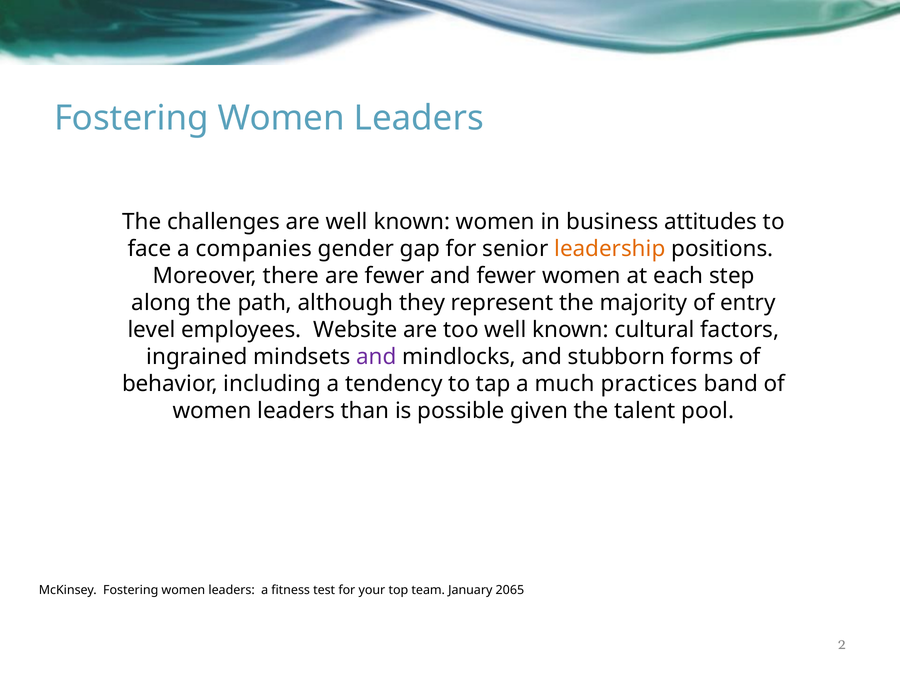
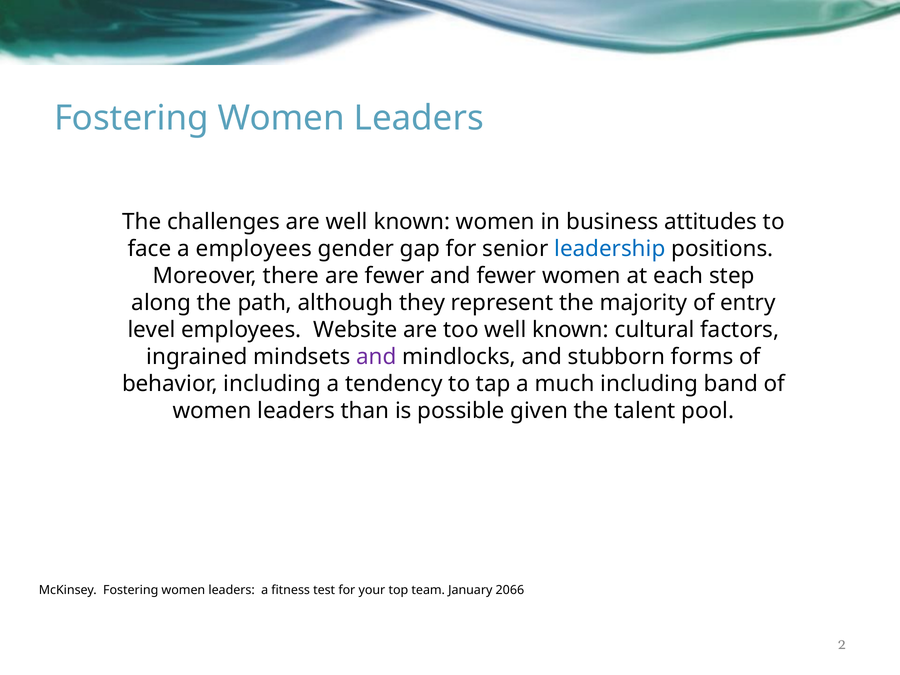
a companies: companies -> employees
leadership colour: orange -> blue
much practices: practices -> including
2065: 2065 -> 2066
